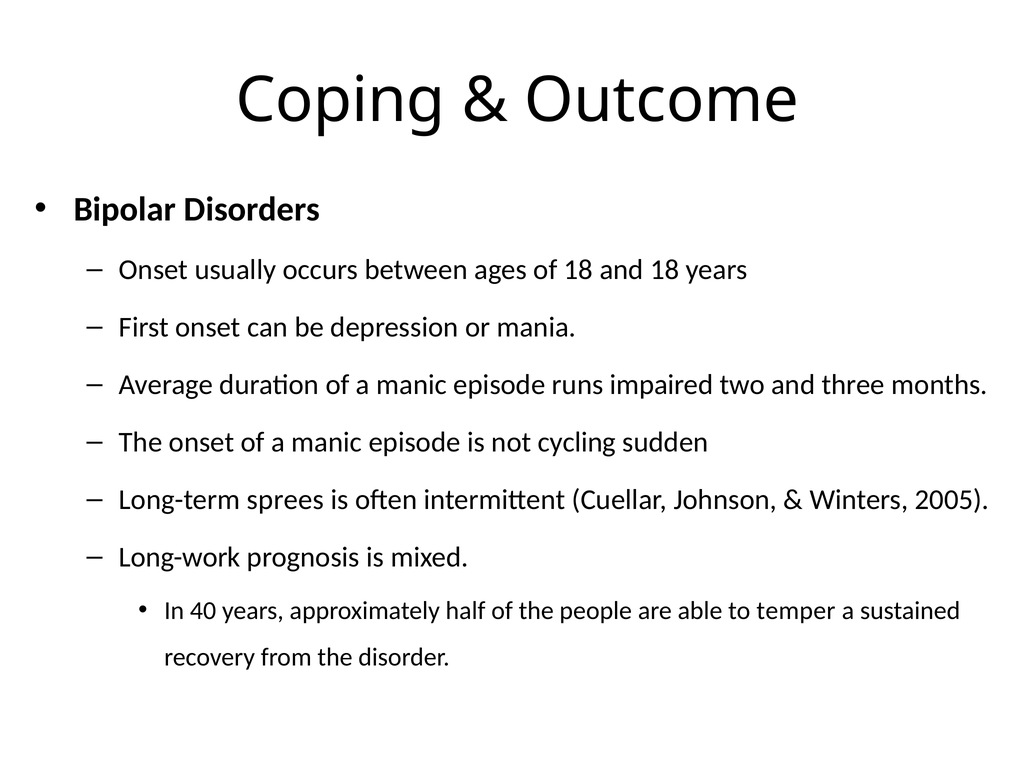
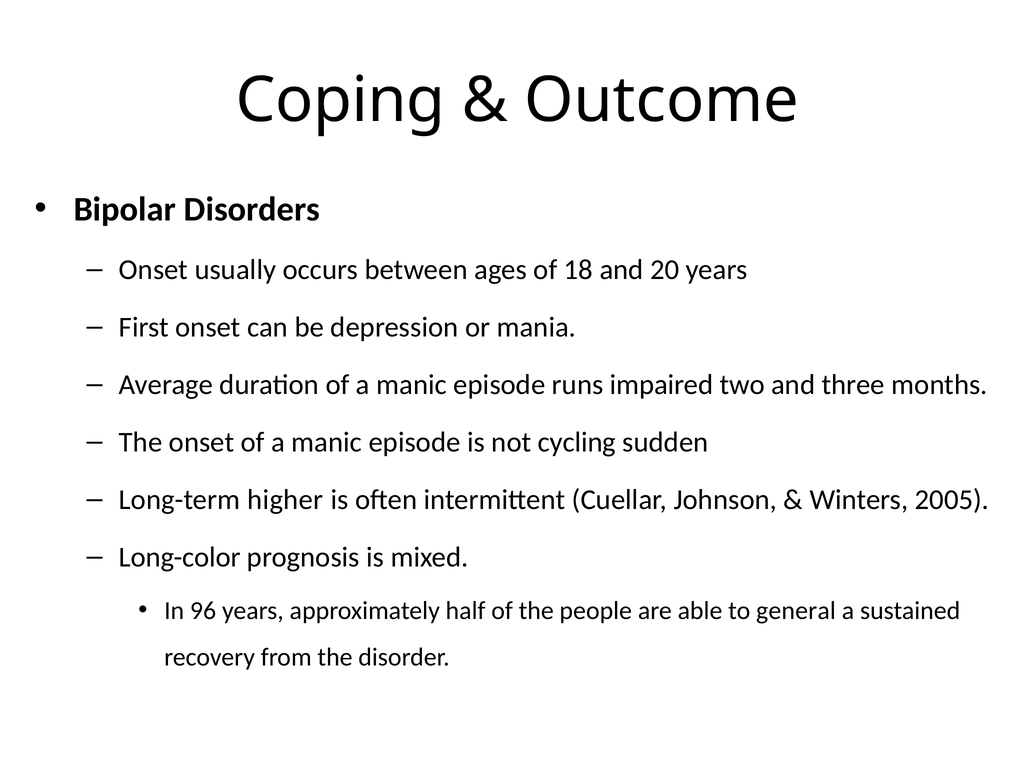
and 18: 18 -> 20
sprees: sprees -> higher
Long-work: Long-work -> Long-color
40: 40 -> 96
temper: temper -> general
